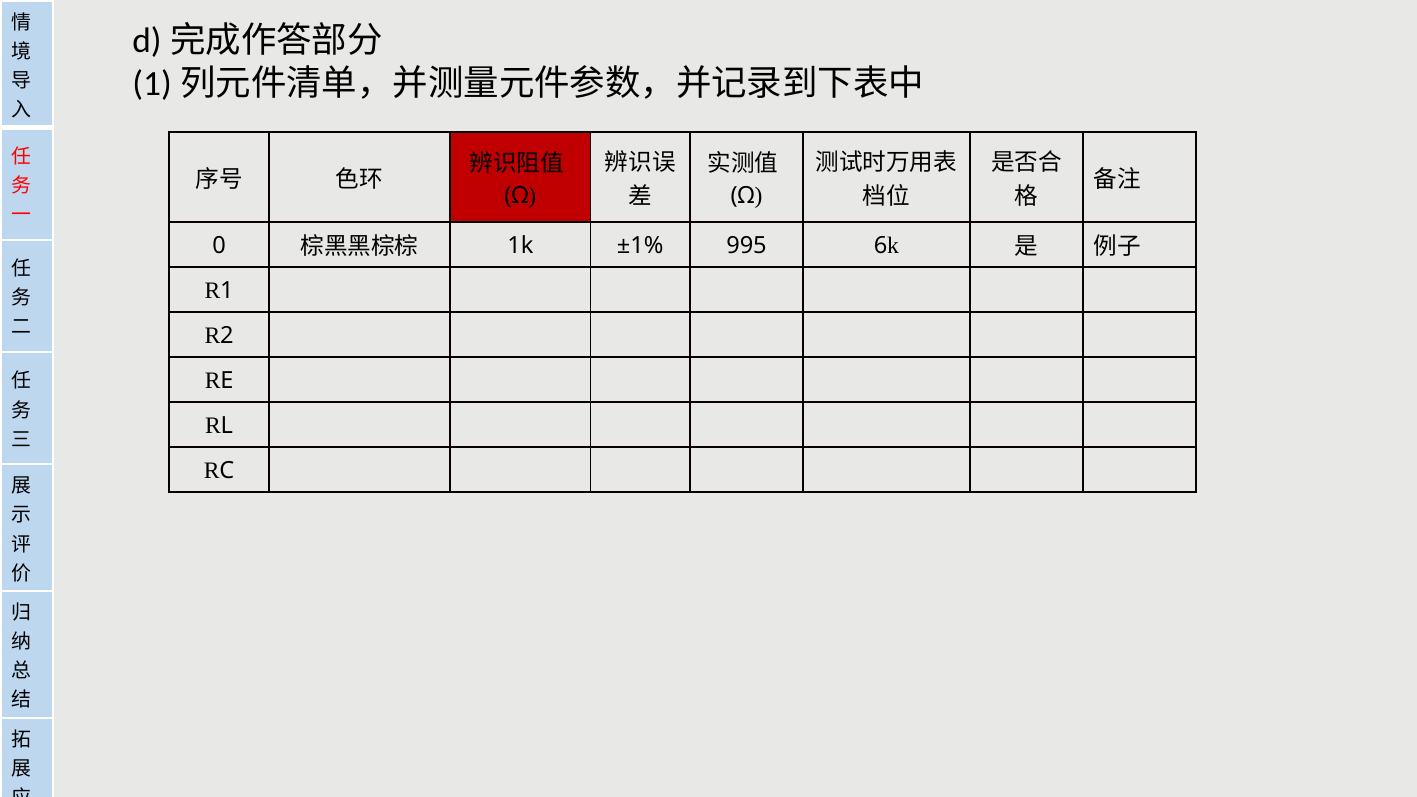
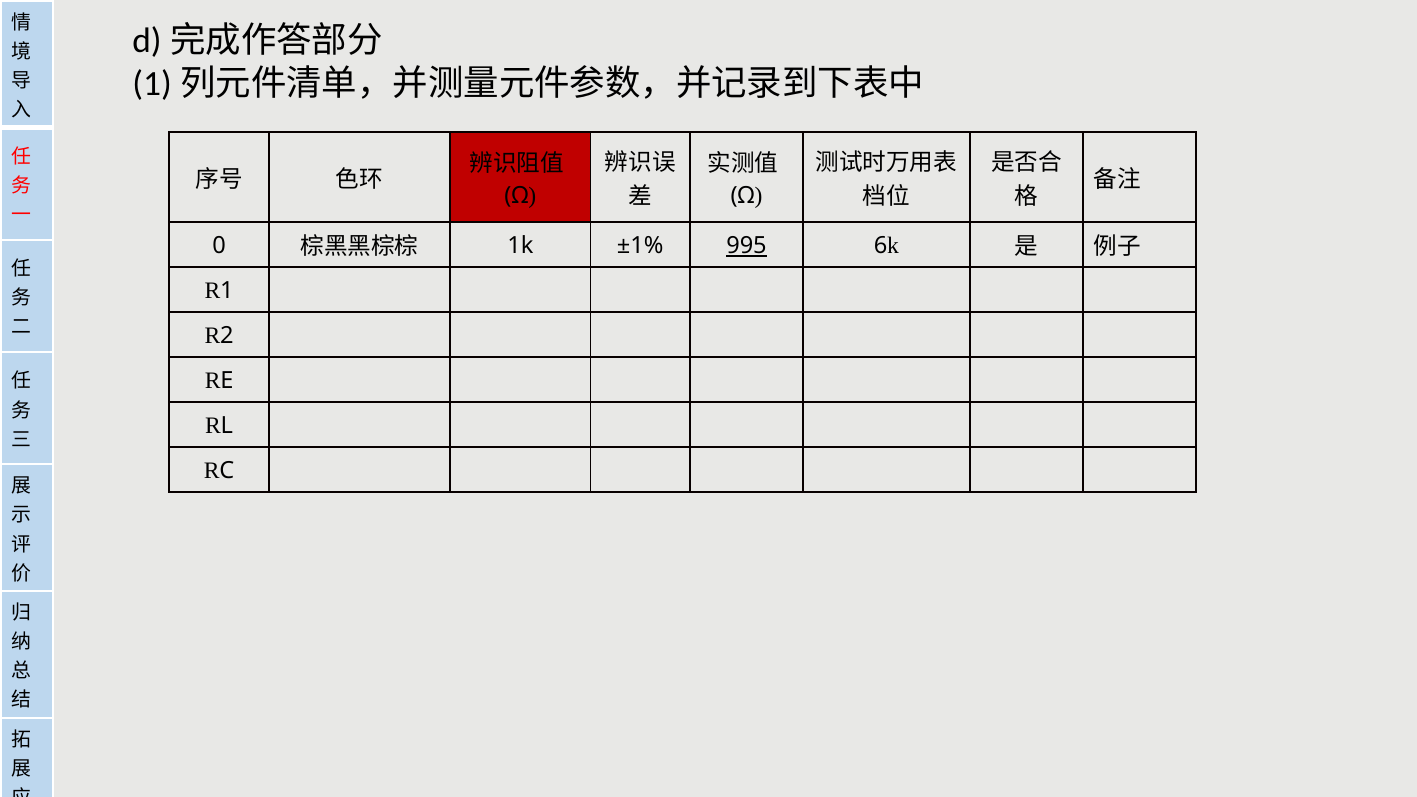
995 underline: none -> present
